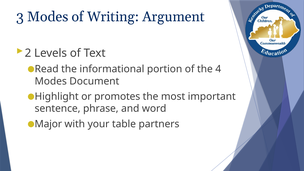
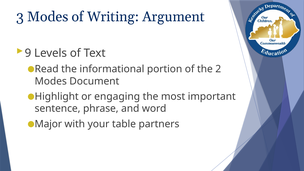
2: 2 -> 9
4: 4 -> 2
promotes: promotes -> engaging
